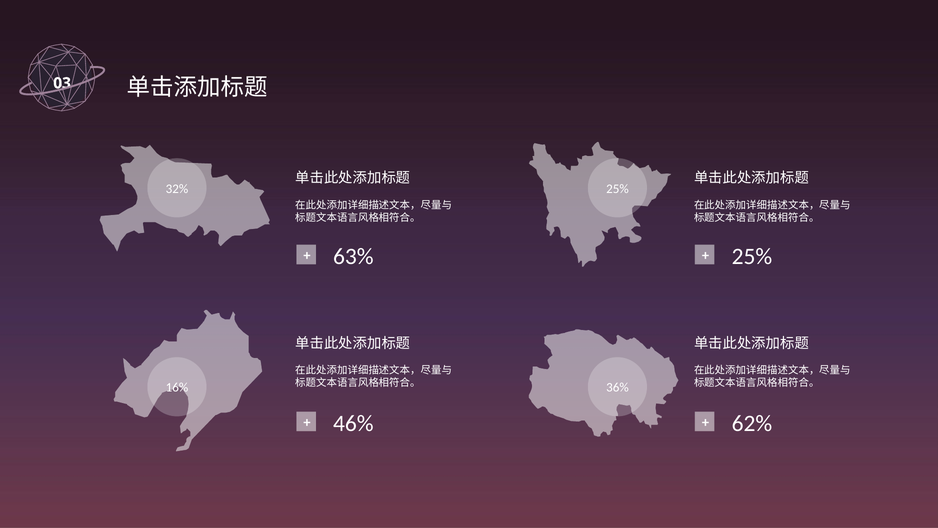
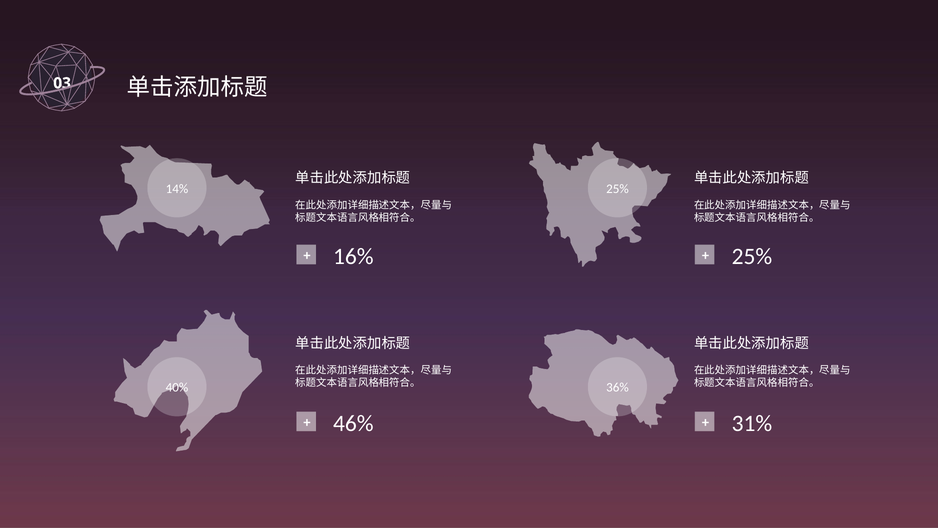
32%: 32% -> 14%
63%: 63% -> 16%
16%: 16% -> 40%
62%: 62% -> 31%
